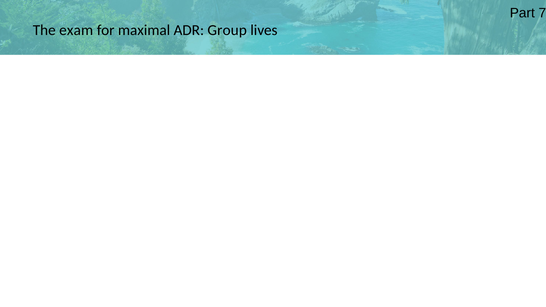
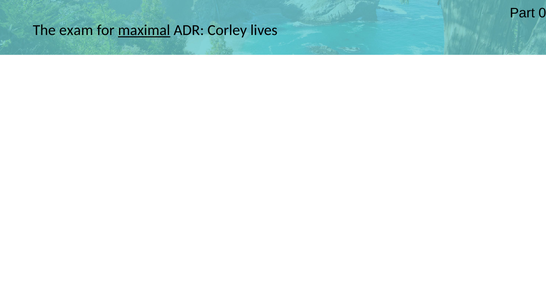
7: 7 -> 0
maximal underline: none -> present
Group: Group -> Corley
